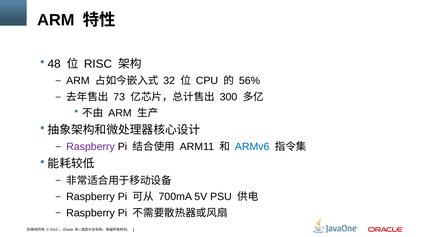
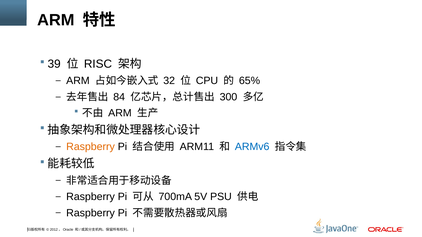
48: 48 -> 39
56%: 56% -> 65%
73: 73 -> 84
Raspberry at (91, 147) colour: purple -> orange
